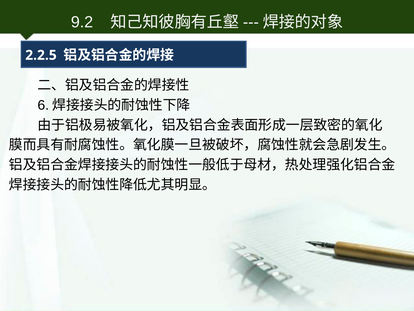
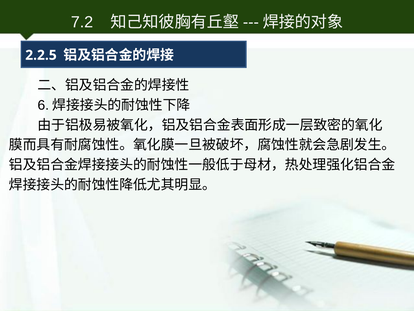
9.2: 9.2 -> 7.2
